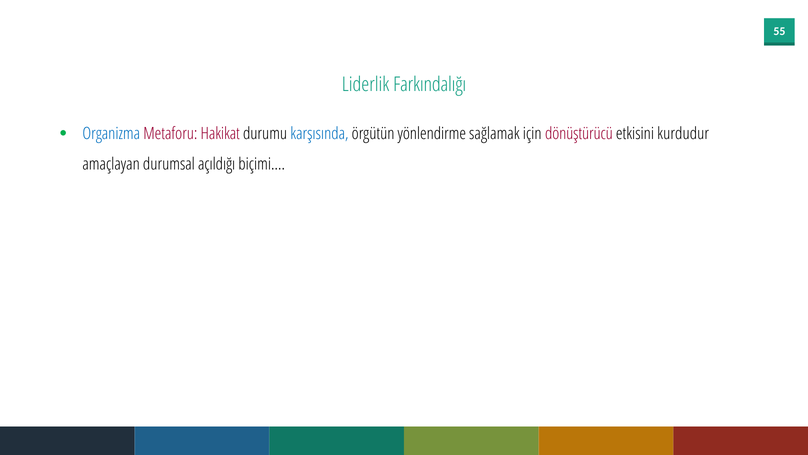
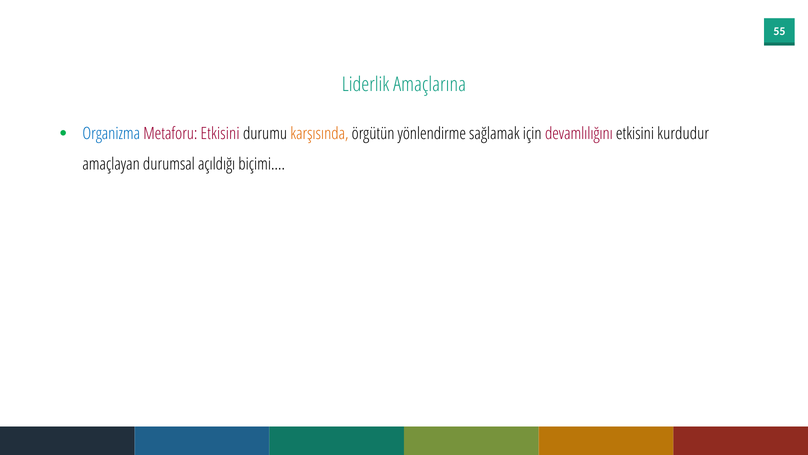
Farkındalığı: Farkındalığı -> Amaçlarına
Metaforu Hakikat: Hakikat -> Etkisini
karşısında colour: blue -> orange
dönüştürücü: dönüştürücü -> devamlılığını
